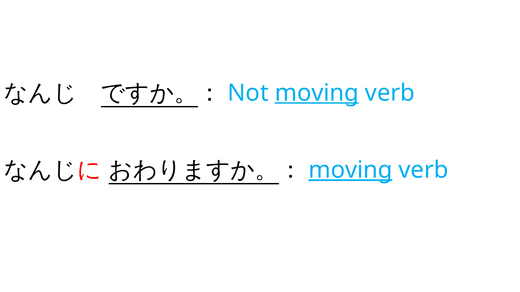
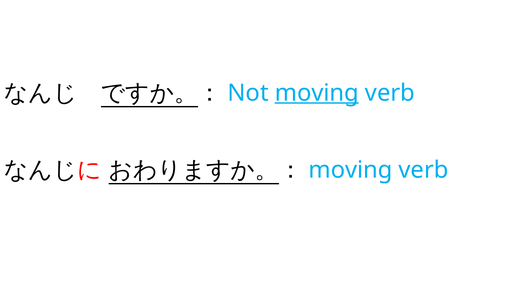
moving at (350, 170) underline: present -> none
